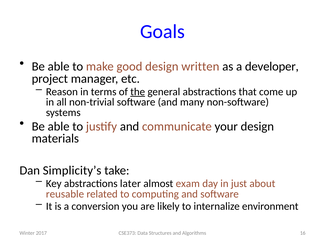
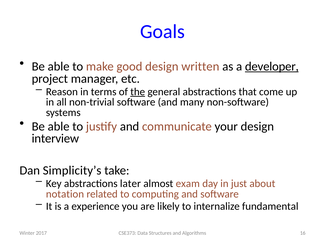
developer underline: none -> present
materials: materials -> interview
reusable: reusable -> notation
conversion: conversion -> experience
environment: environment -> fundamental
